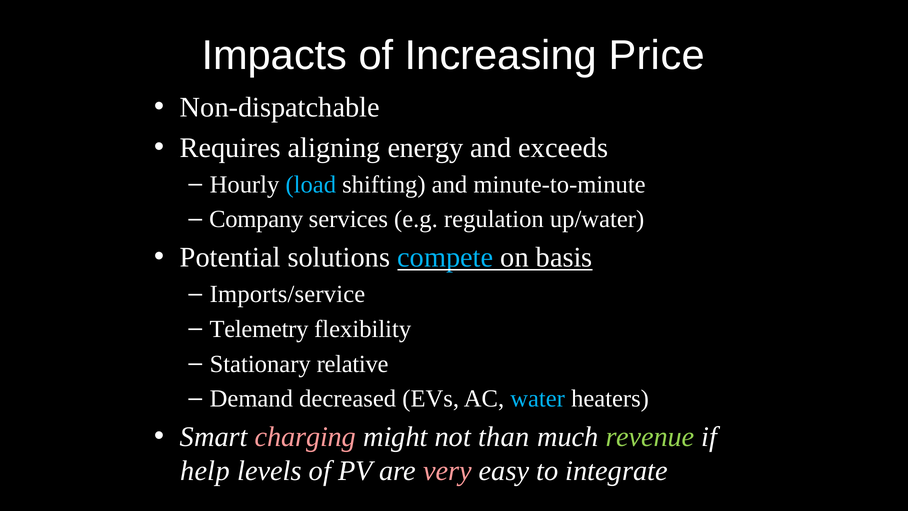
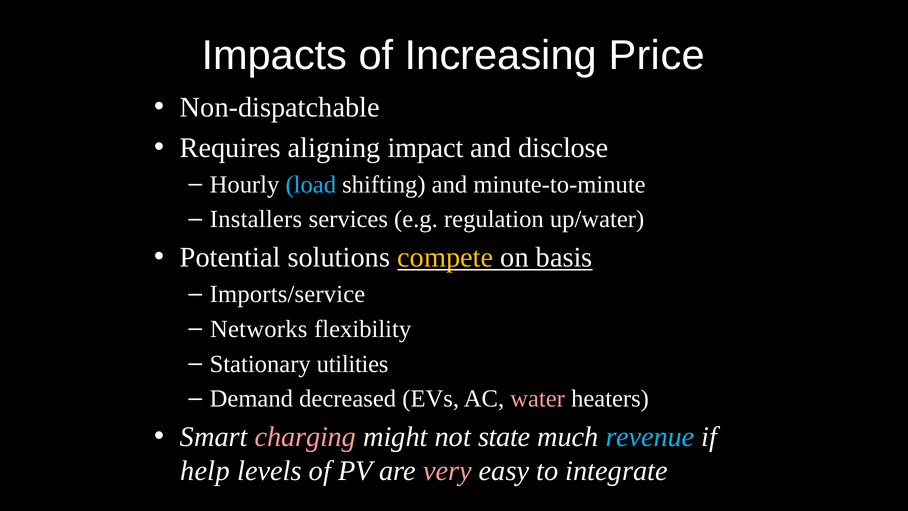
energy: energy -> impact
exceeds: exceeds -> disclose
Company: Company -> Installers
compete colour: light blue -> yellow
Telemetry: Telemetry -> Networks
relative: relative -> utilities
water colour: light blue -> pink
than: than -> state
revenue colour: light green -> light blue
